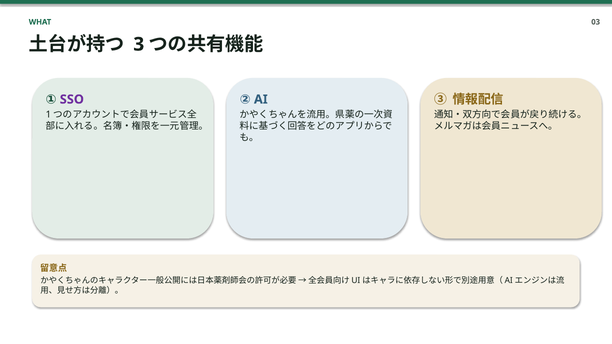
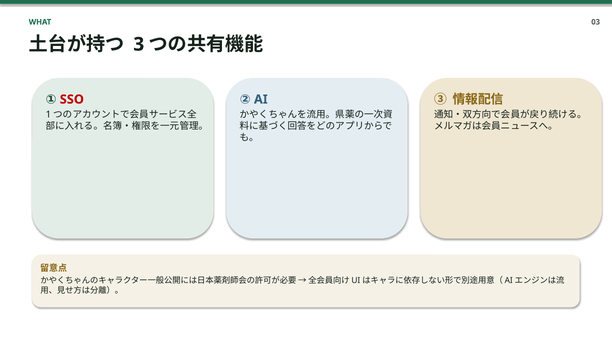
SSO colour: purple -> red
